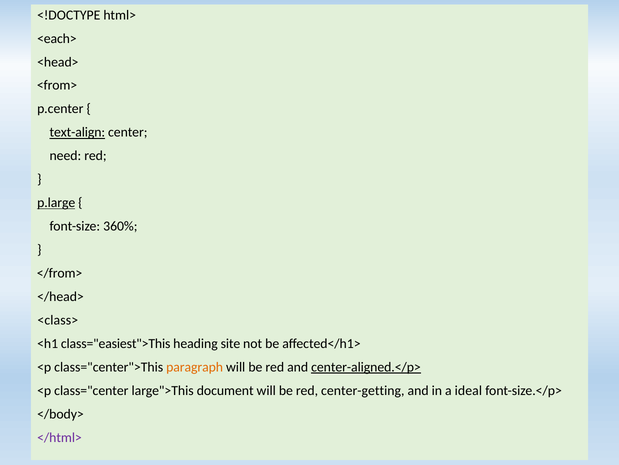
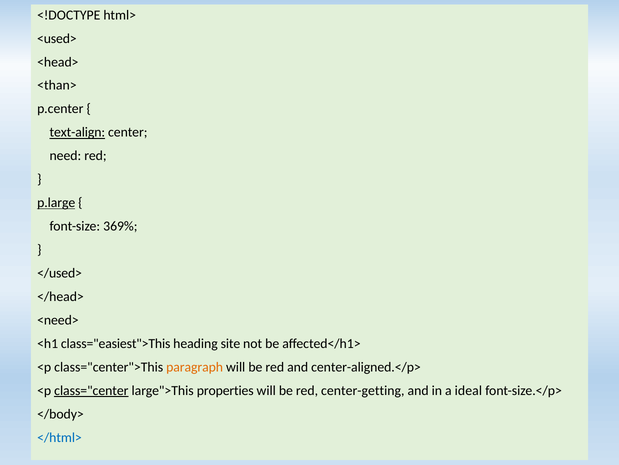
<each>: <each> -> <used>
<from>: <from> -> <than>
360%: 360% -> 369%
</from>: </from> -> </used>
<class>: <class> -> <need>
center-aligned.</p> underline: present -> none
class="center underline: none -> present
document: document -> properties
</html> colour: purple -> blue
